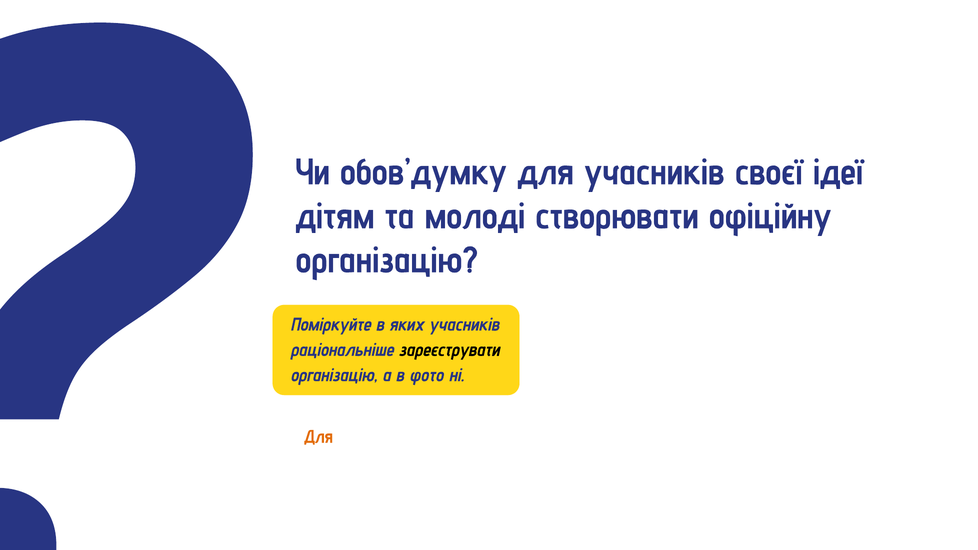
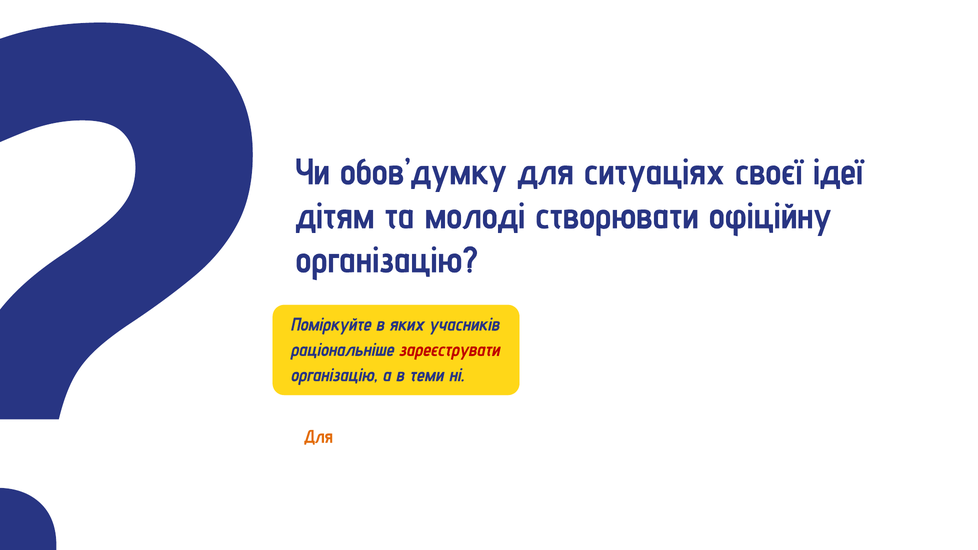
для учасників: учасників -> ситуаціях
зареєструвати colour: black -> red
фото: фото -> теми
